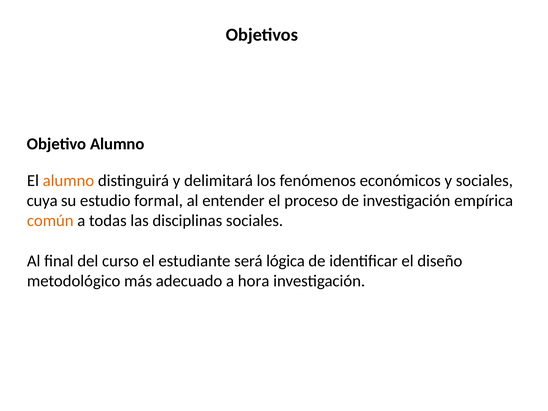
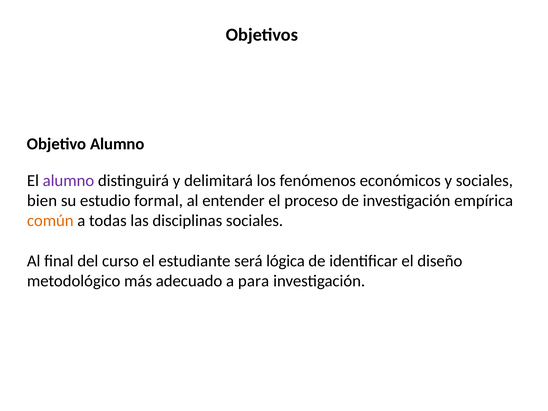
alumno at (68, 180) colour: orange -> purple
cuya: cuya -> bien
hora: hora -> para
